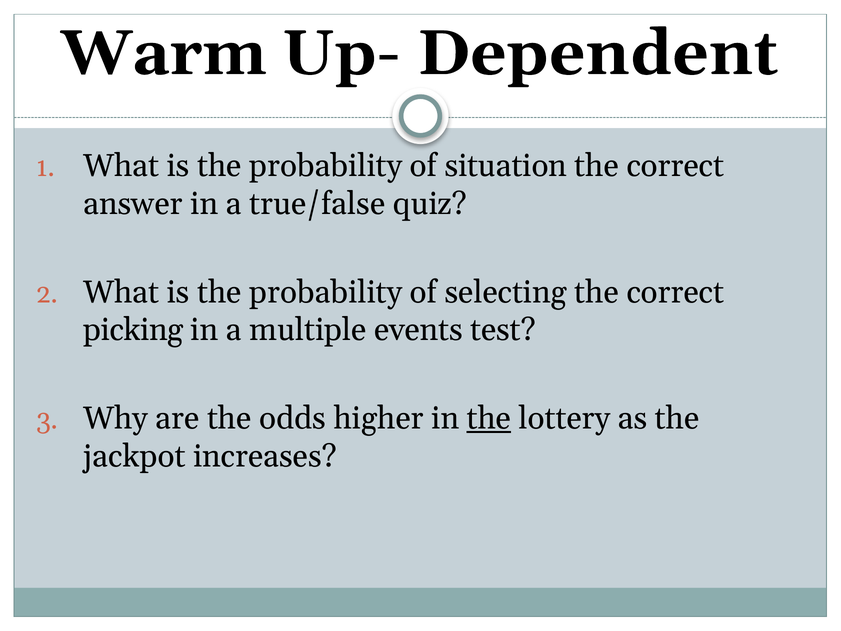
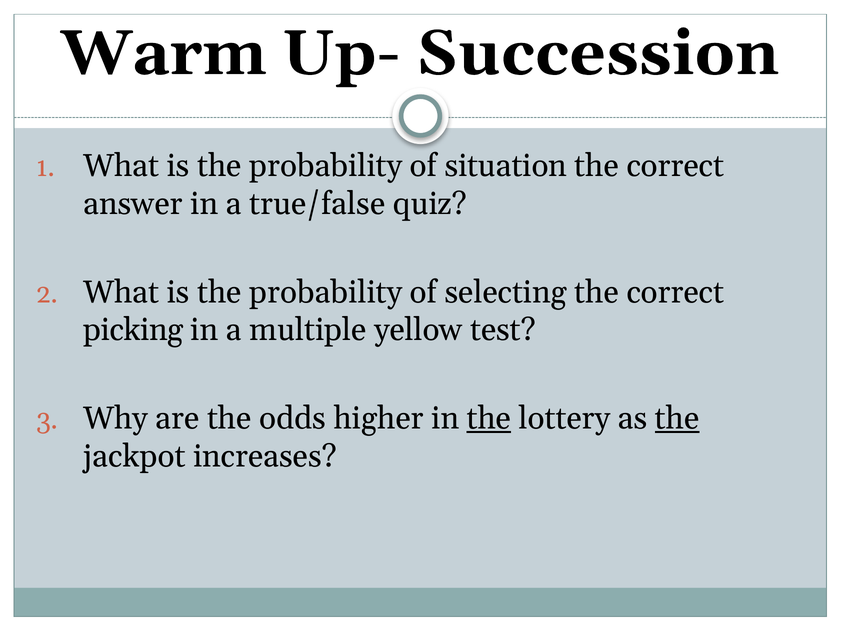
Dependent: Dependent -> Succession
events: events -> yellow
the at (677, 418) underline: none -> present
